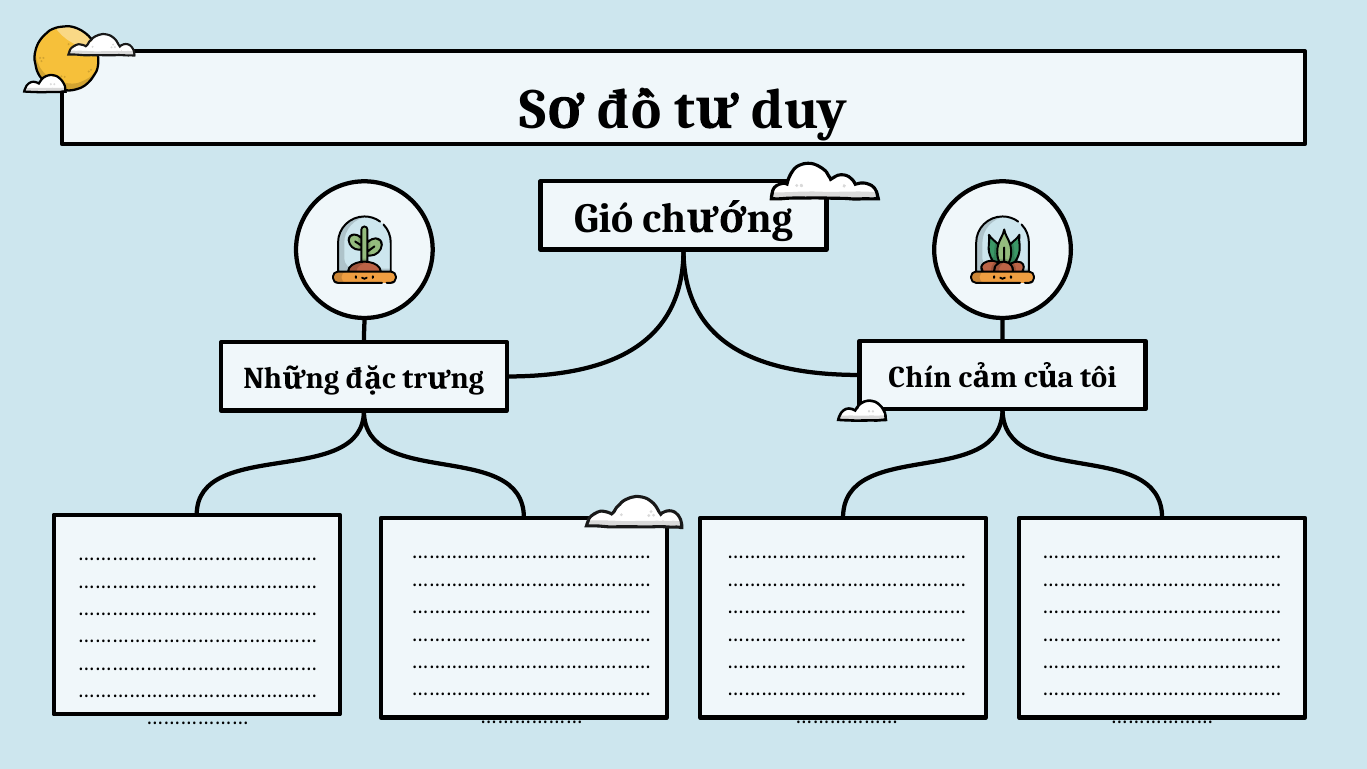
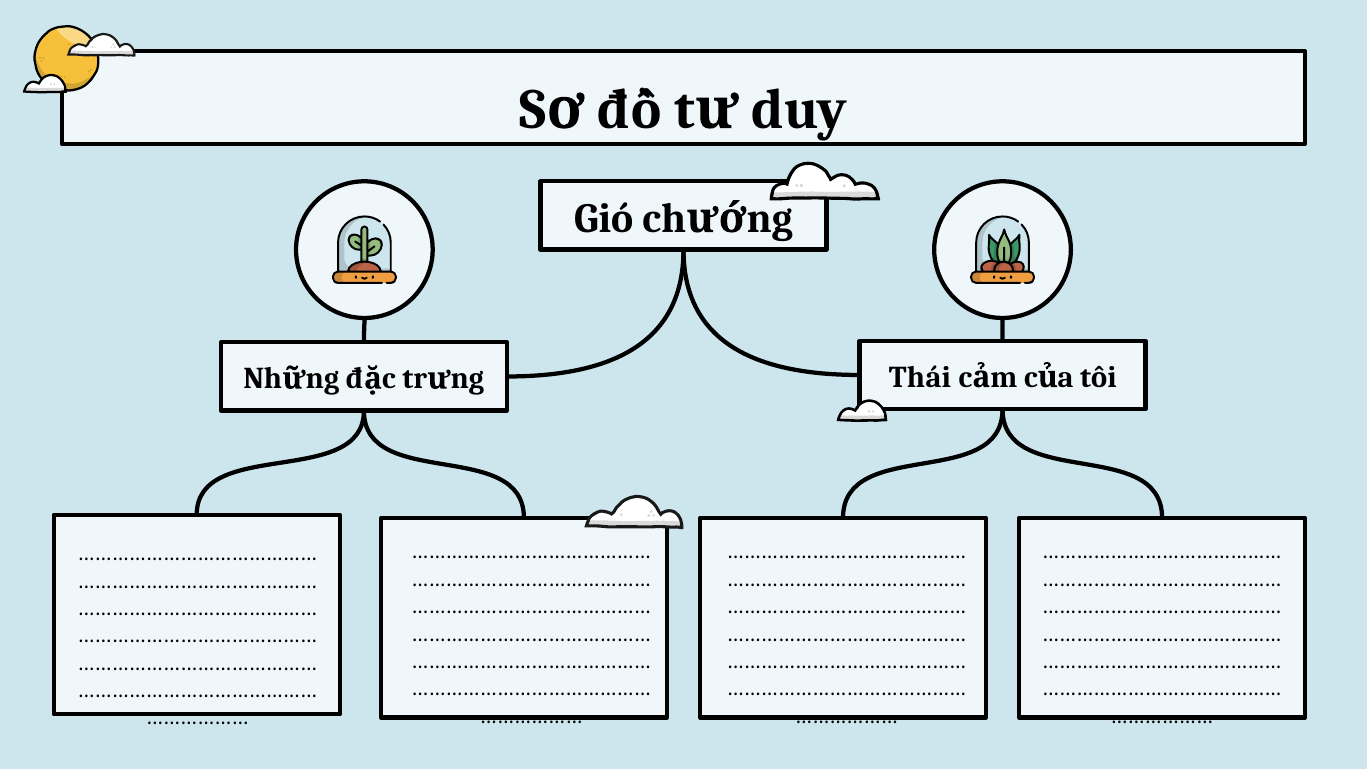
Chín: Chín -> Thái
